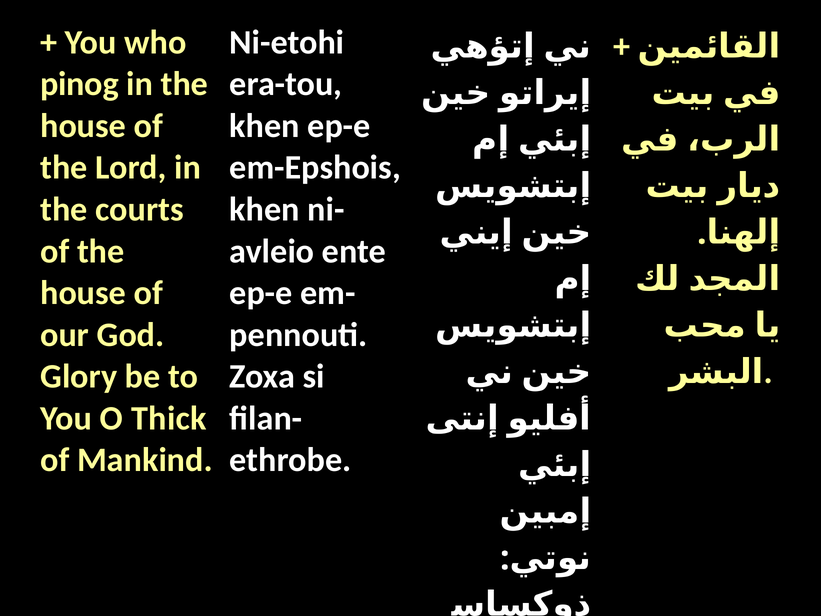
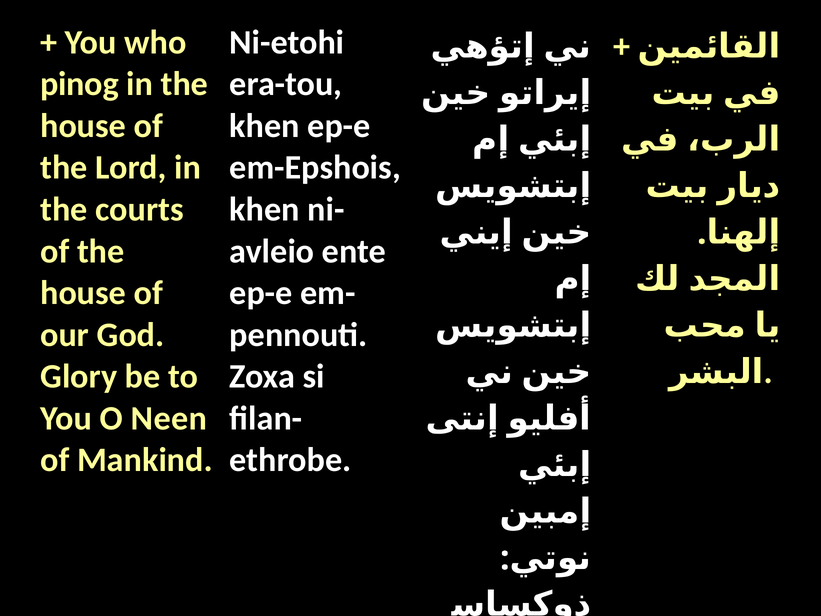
Thick: Thick -> Neen
